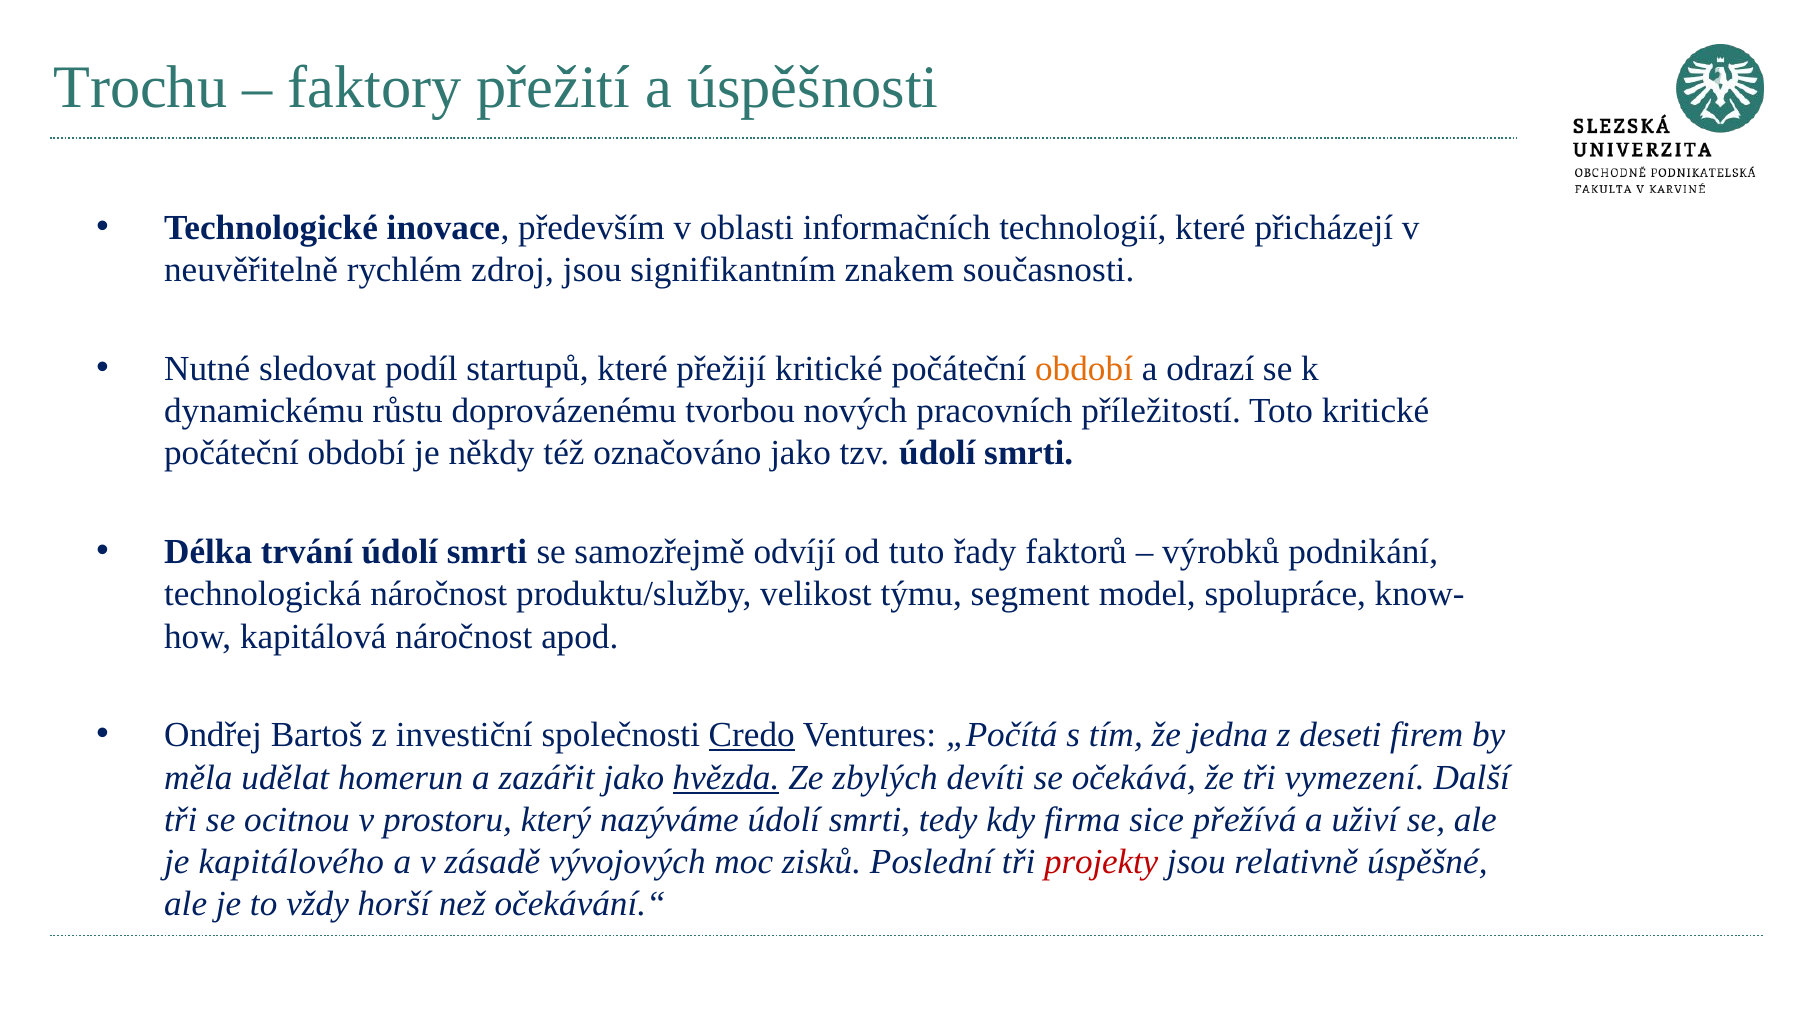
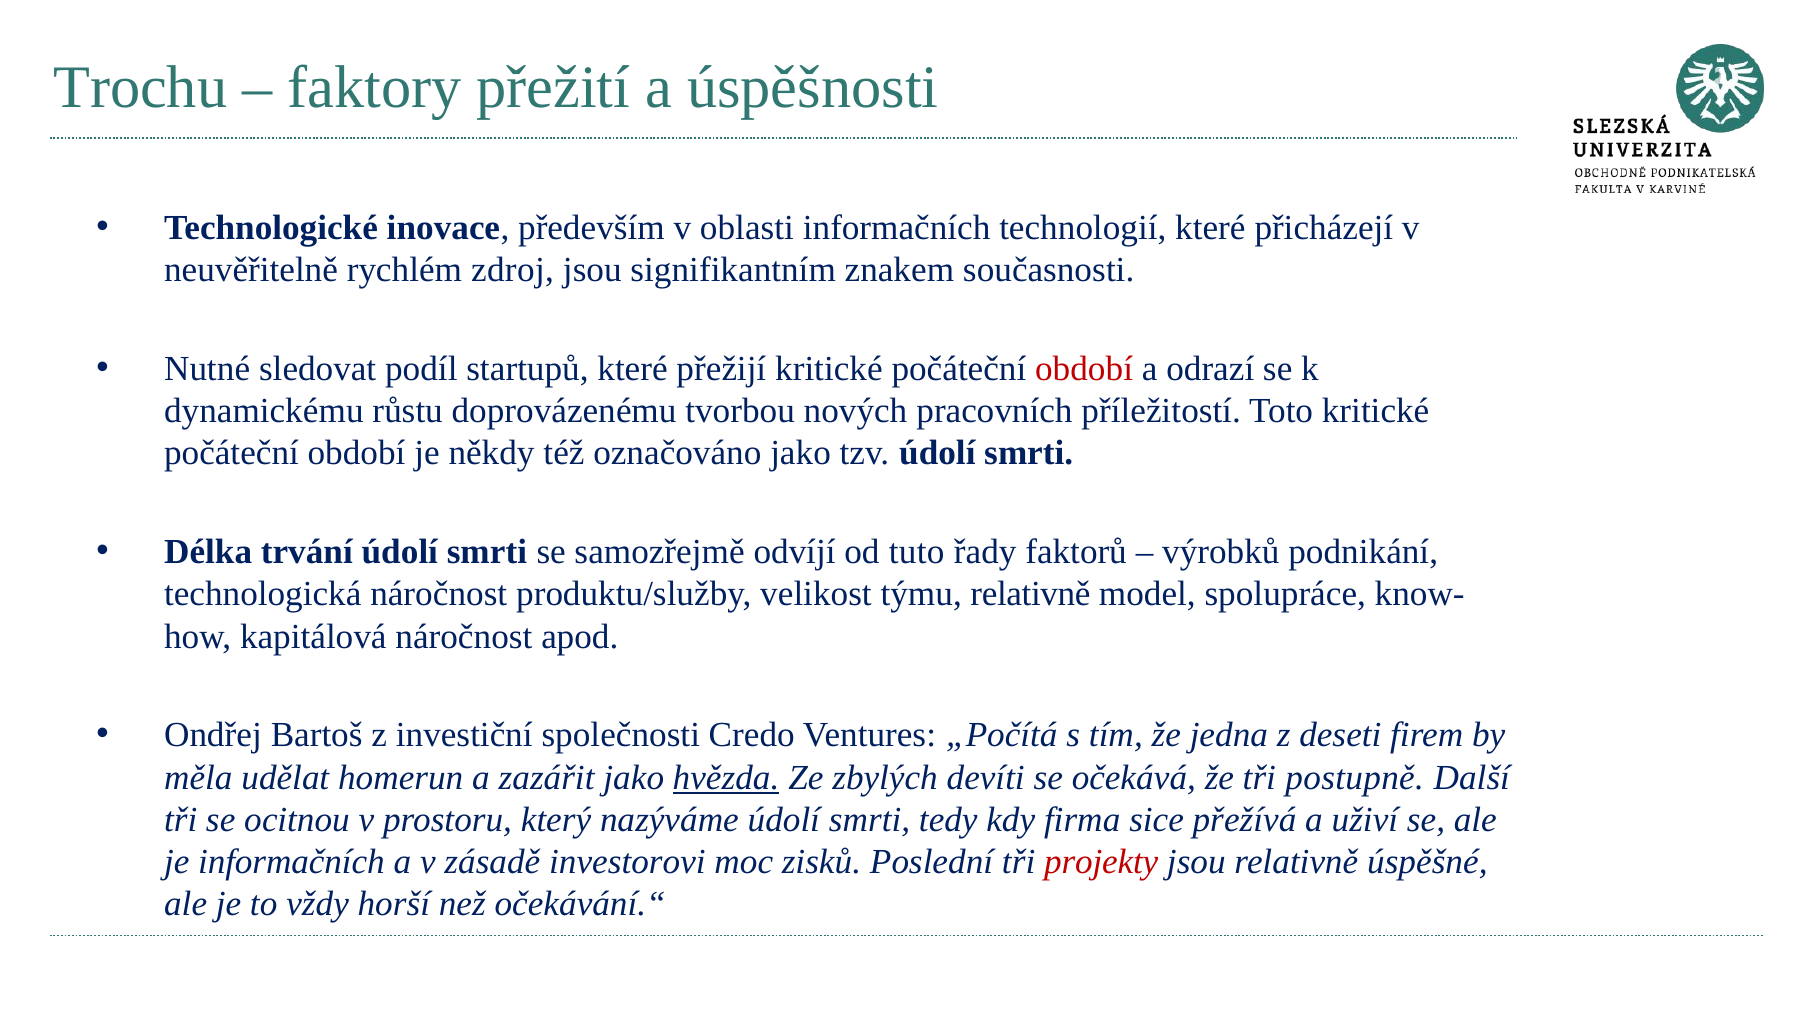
období at (1084, 369) colour: orange -> red
týmu segment: segment -> relativně
Credo underline: present -> none
vymezení: vymezení -> postupně
je kapitálového: kapitálového -> informačních
vývojových: vývojových -> investorovi
